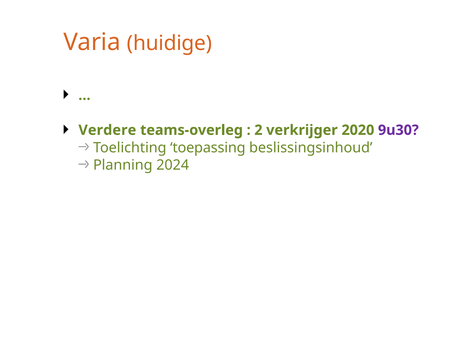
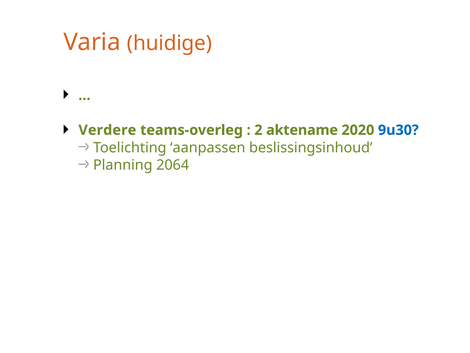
verkrijger: verkrijger -> aktename
9u30 colour: purple -> blue
toepassing: toepassing -> aanpassen
2024: 2024 -> 2064
